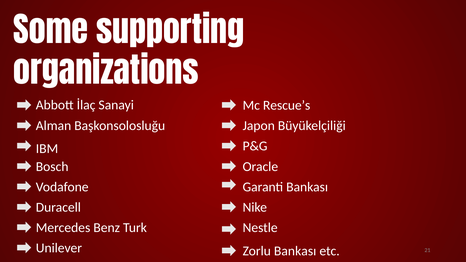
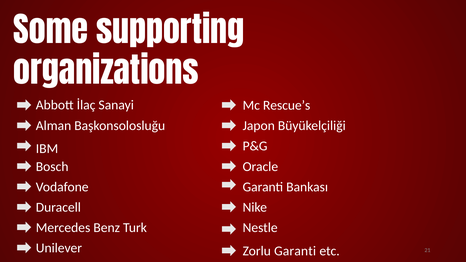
Zorlu Bankası: Bankası -> Garanti
